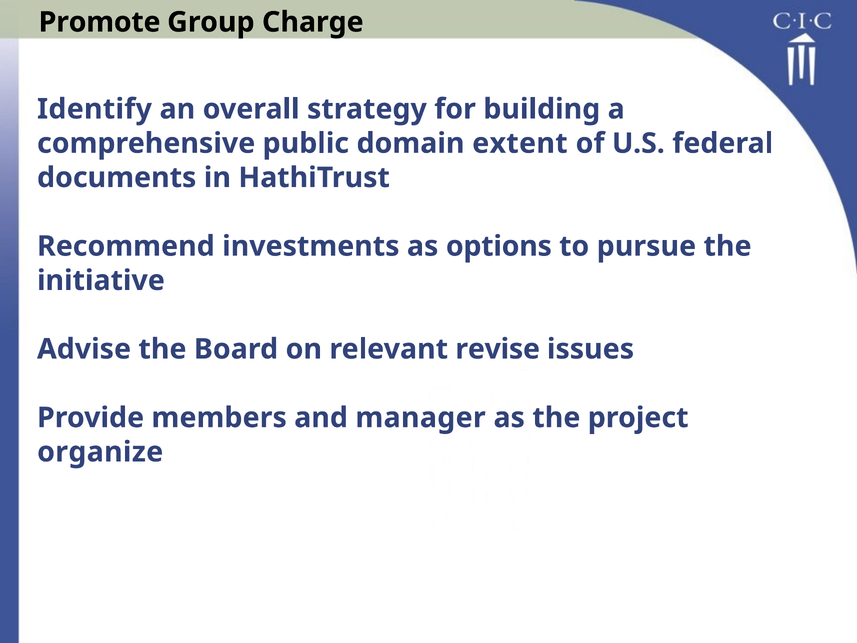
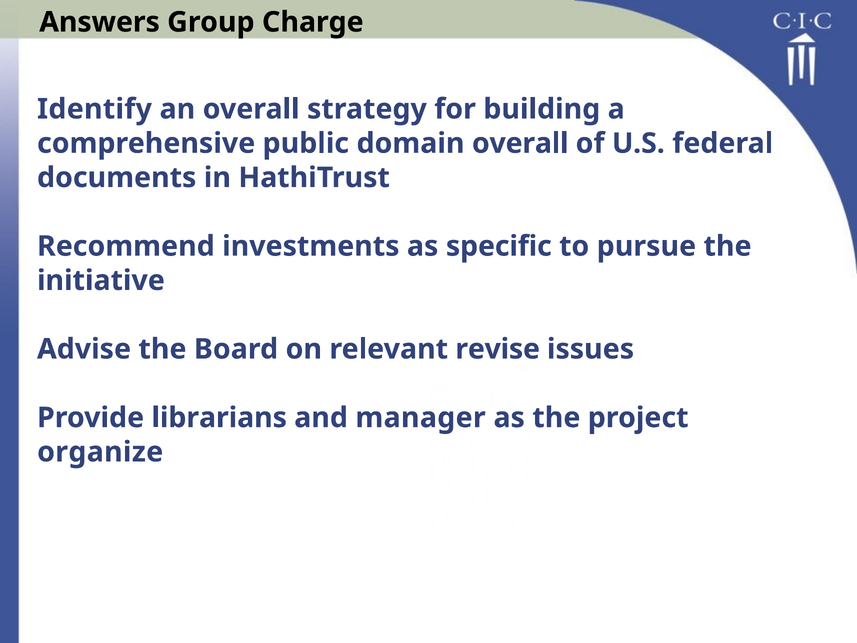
Promote: Promote -> Answers
domain extent: extent -> overall
options: options -> specific
members: members -> librarians
